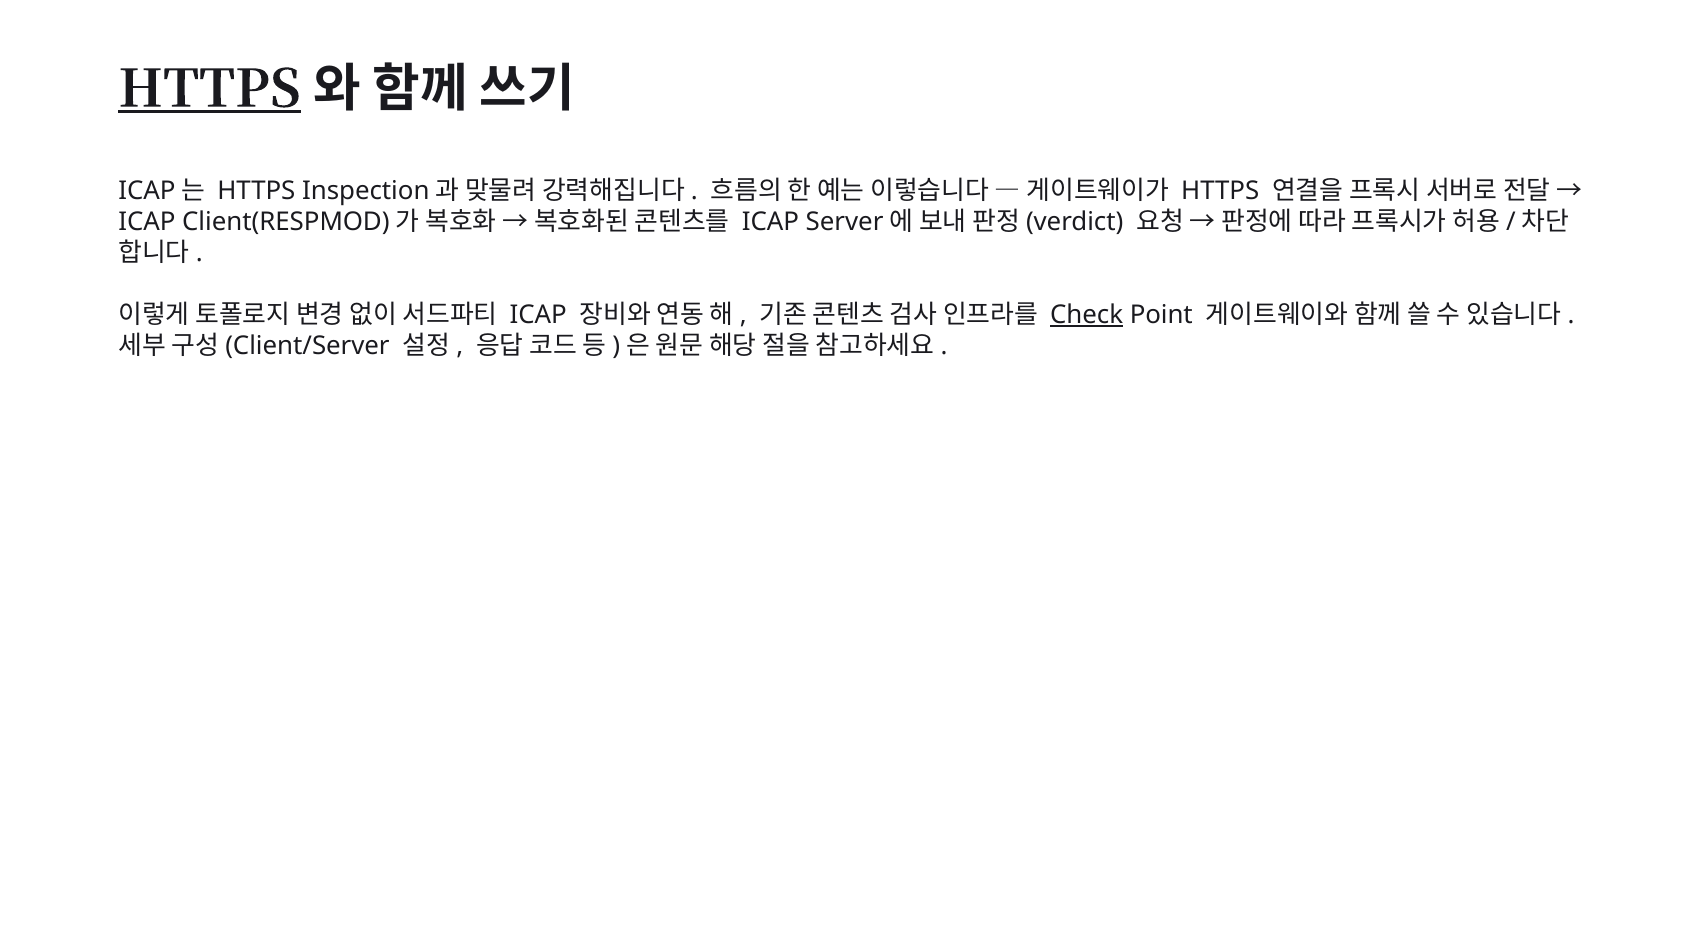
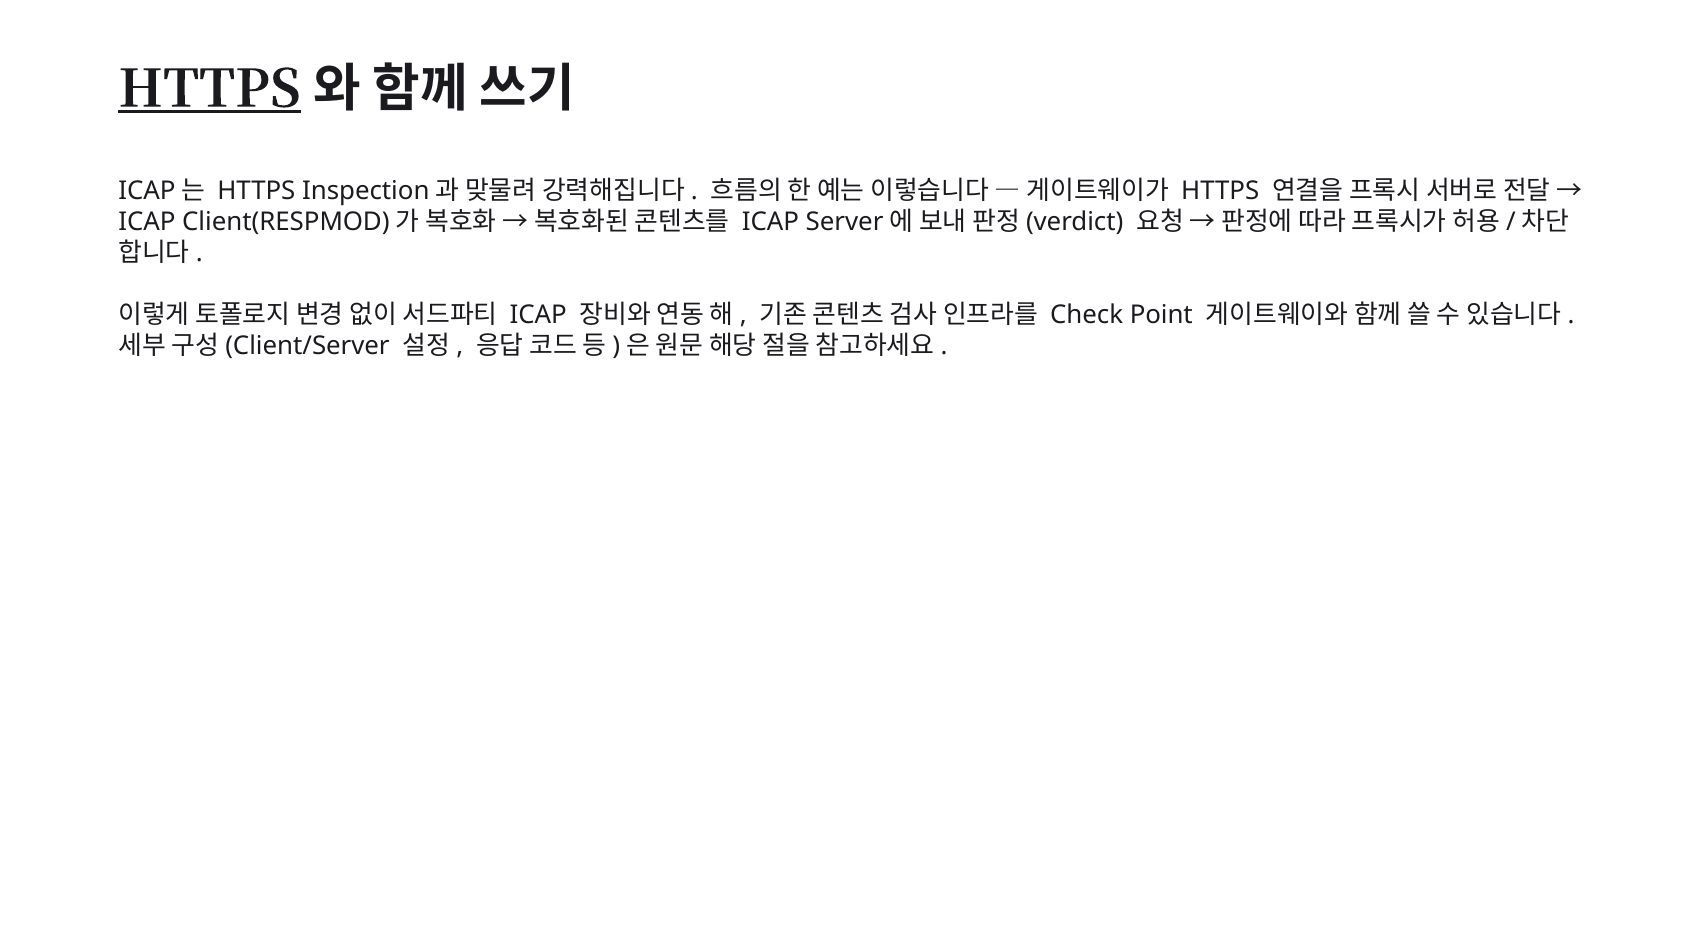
Check underline: present -> none
